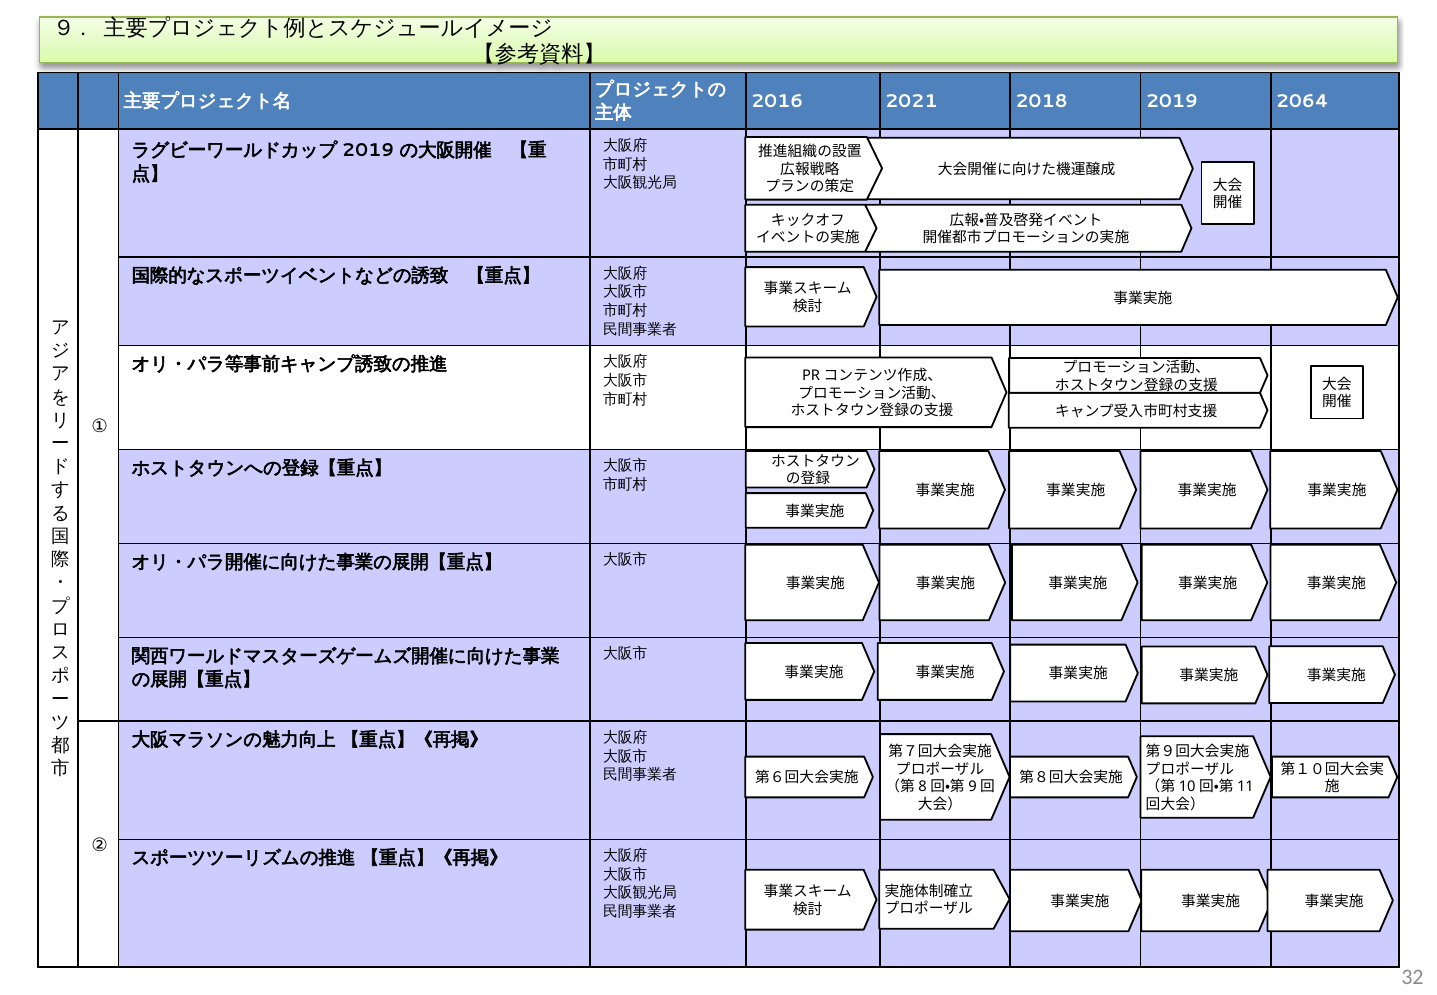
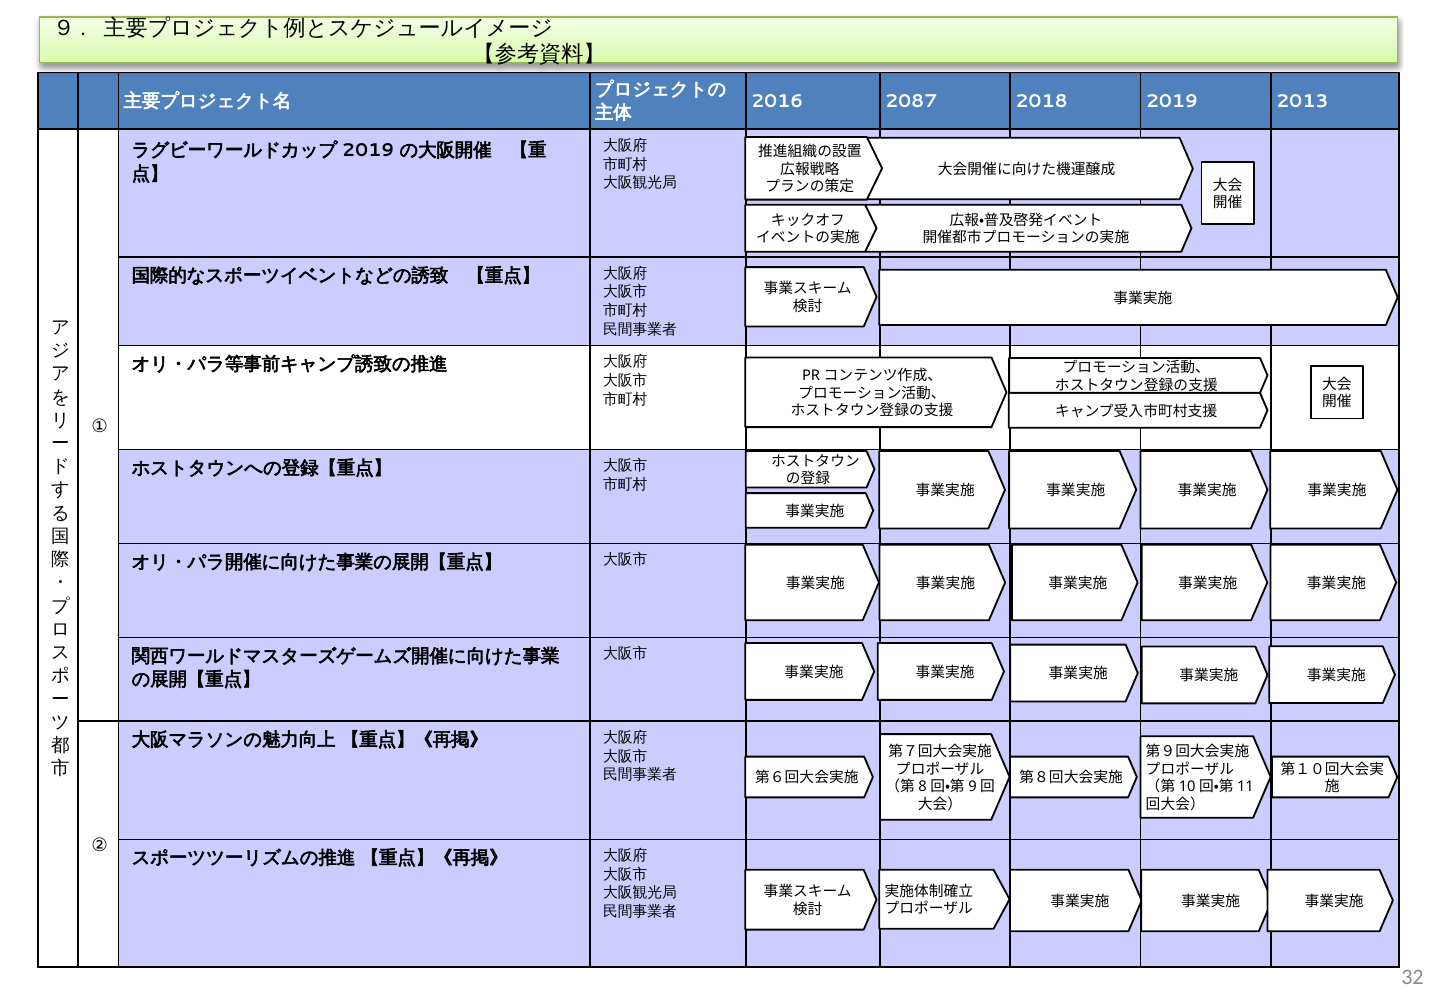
2021: 2021 -> 2087
2064: 2064 -> 2013
